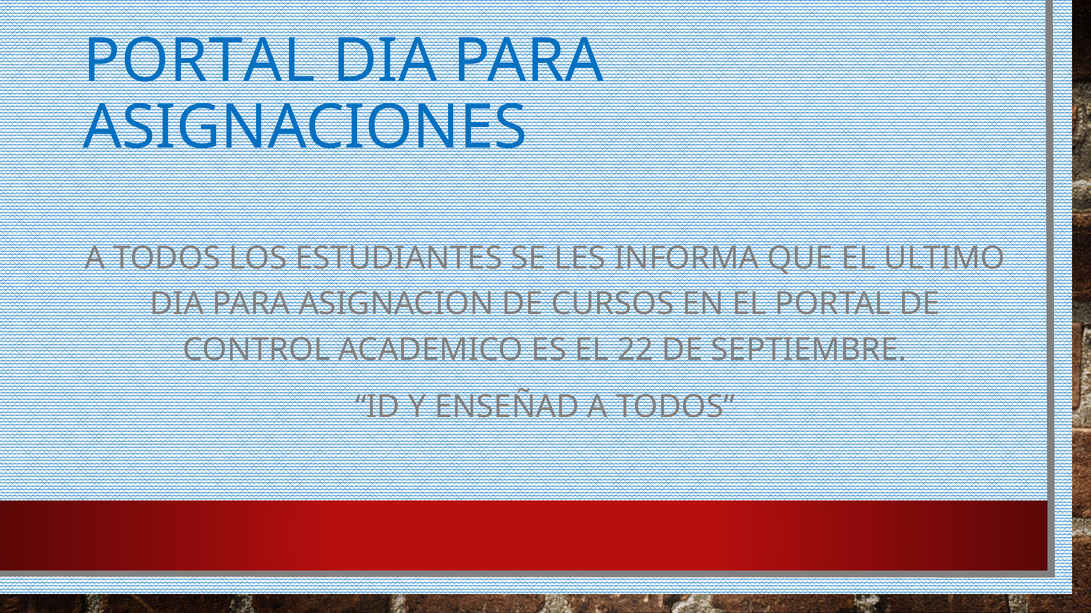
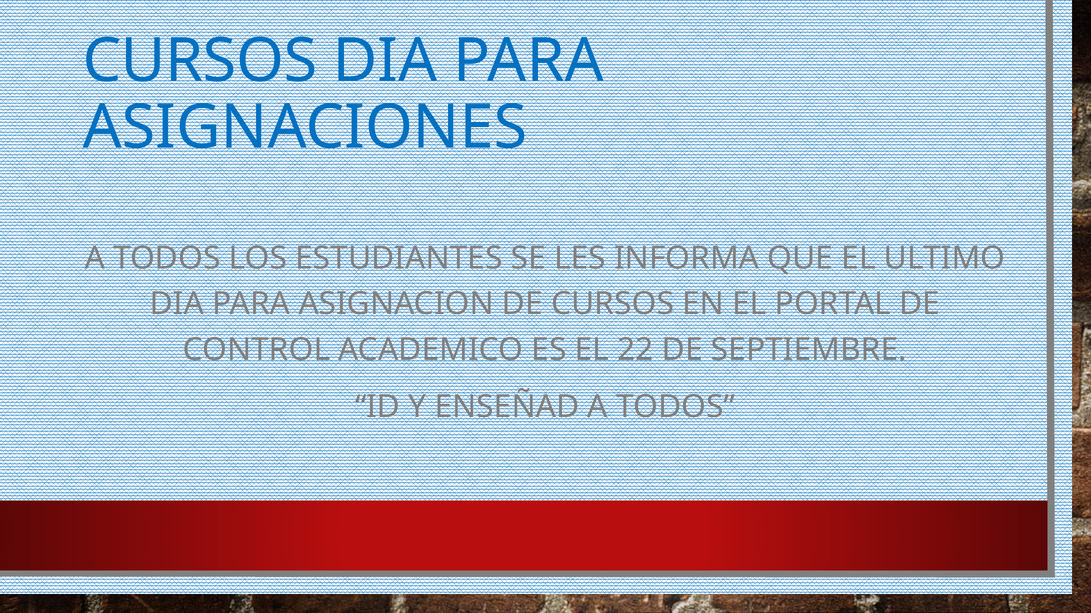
PORTAL at (199, 61): PORTAL -> CURSOS
